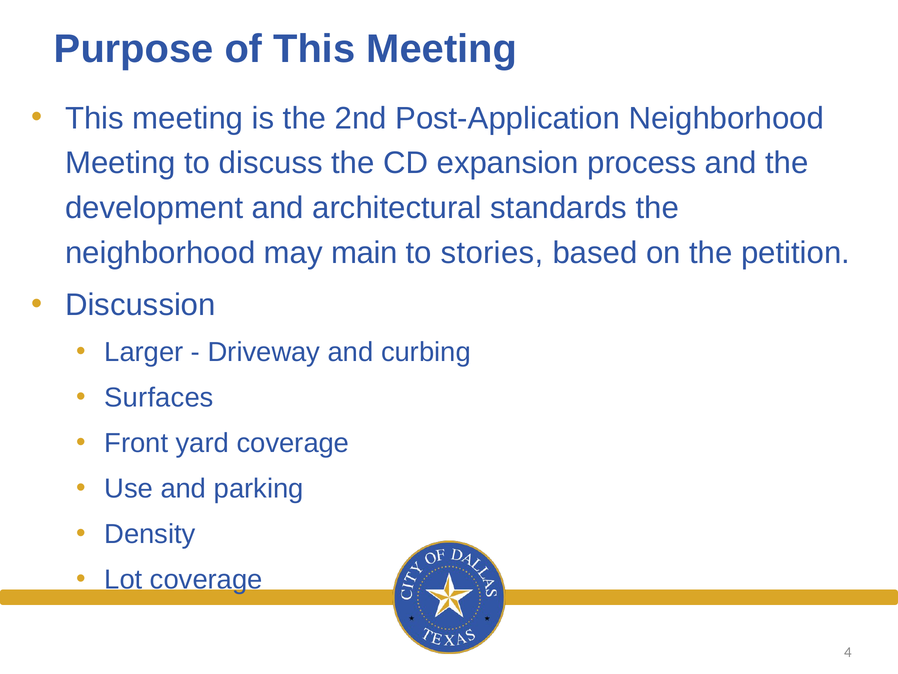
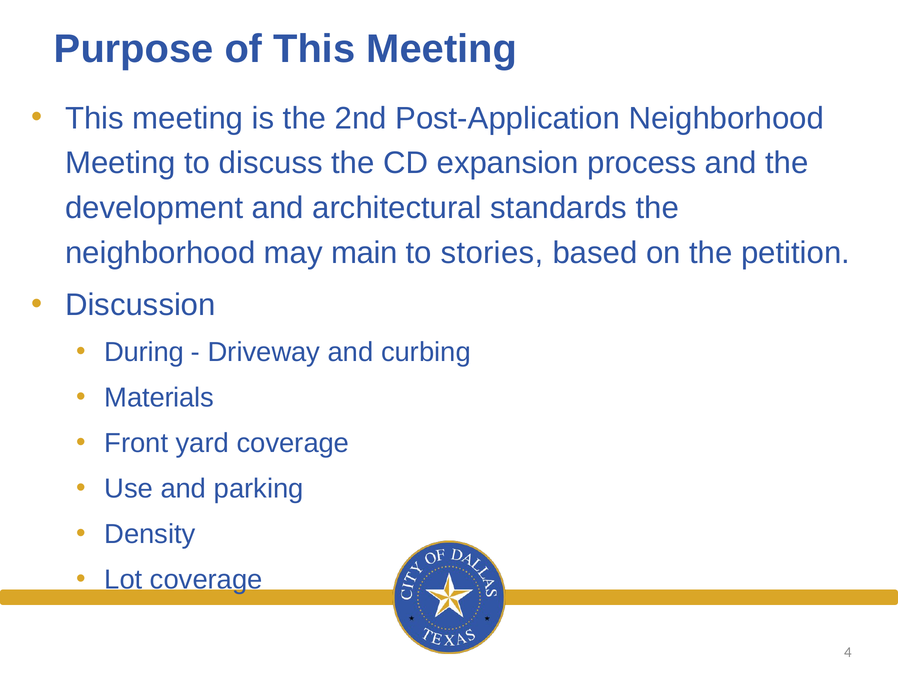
Larger: Larger -> During
Surfaces: Surfaces -> Materials
